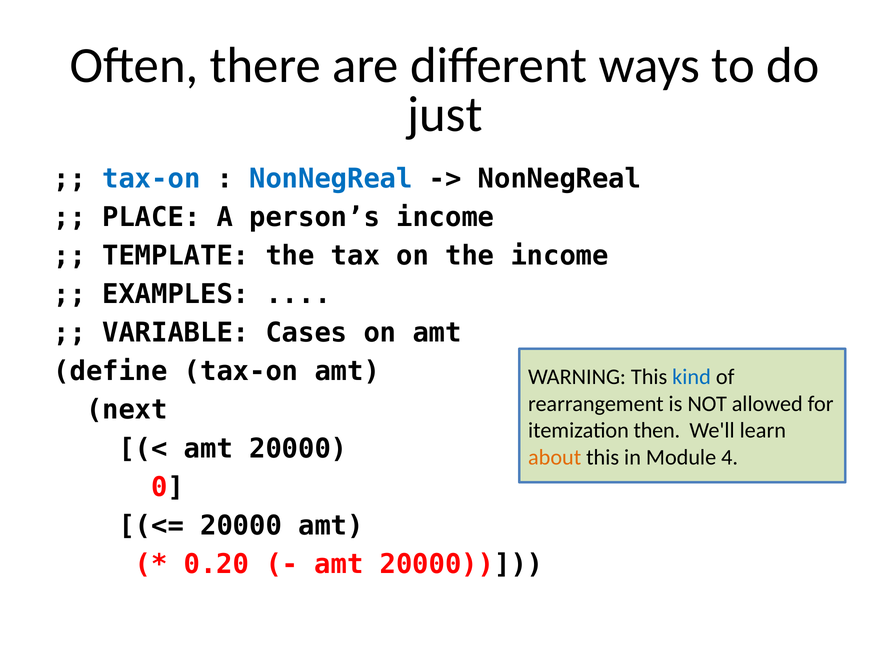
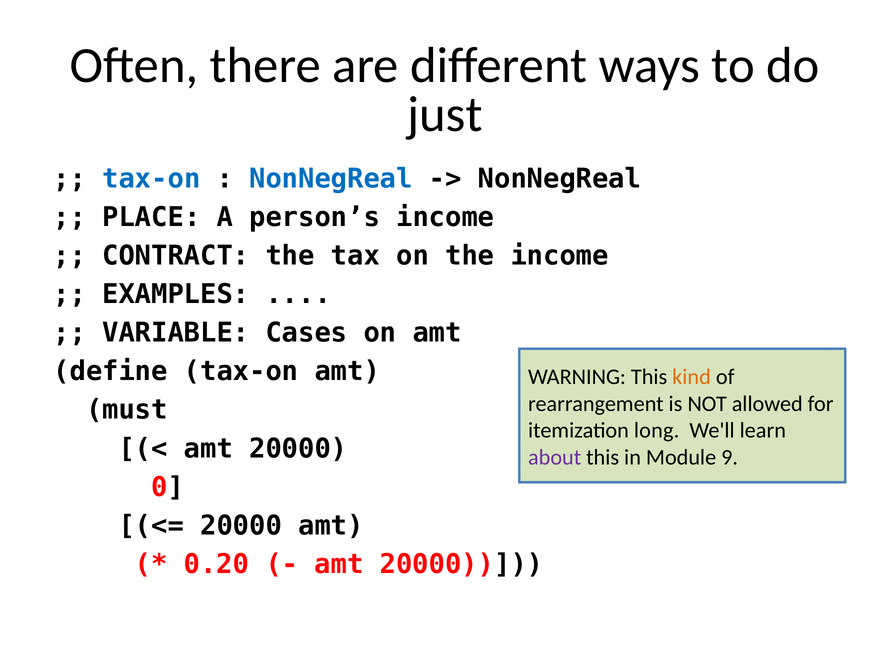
TEMPLATE: TEMPLATE -> CONTRACT
kind colour: blue -> orange
next: next -> must
then: then -> long
about colour: orange -> purple
4: 4 -> 9
